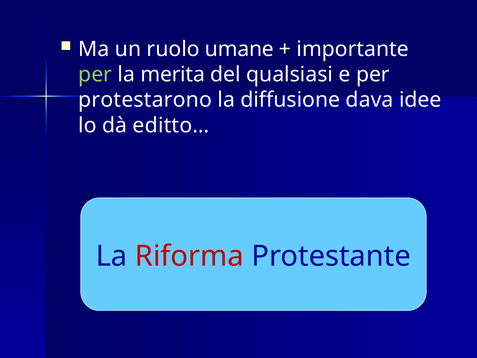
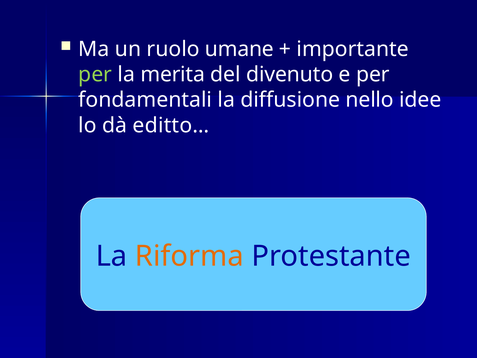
qualsiasi: qualsiasi -> divenuto
protestarono: protestarono -> fondamentali
dava: dava -> nello
Riforma colour: red -> orange
